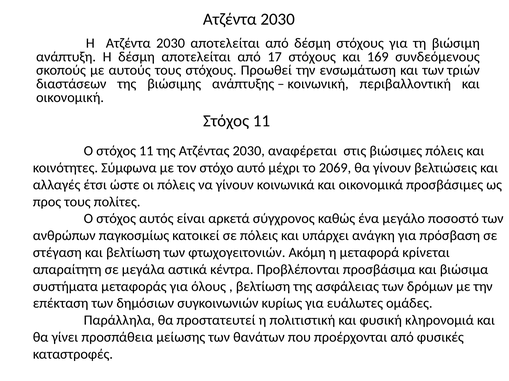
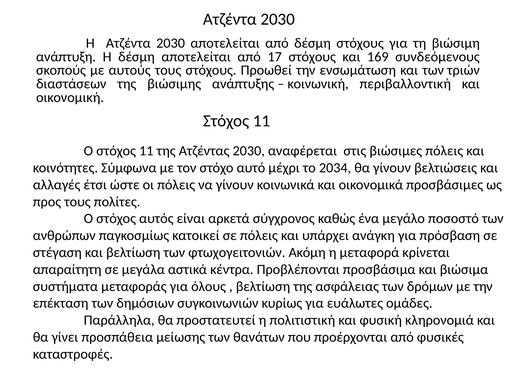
2069: 2069 -> 2034
